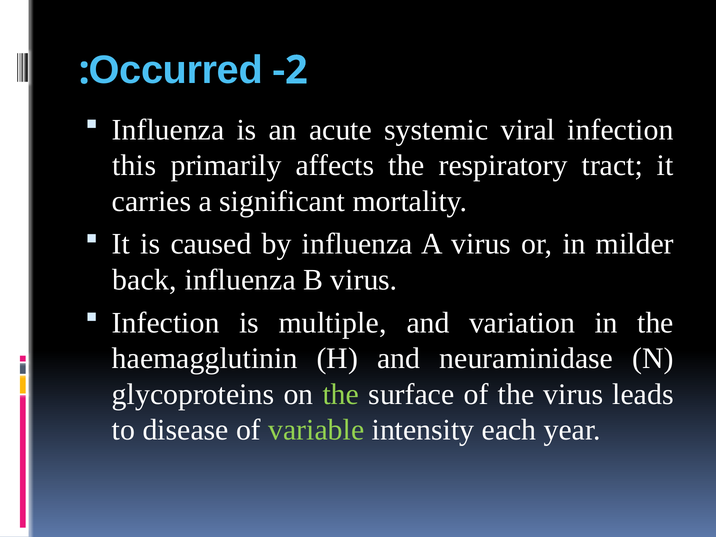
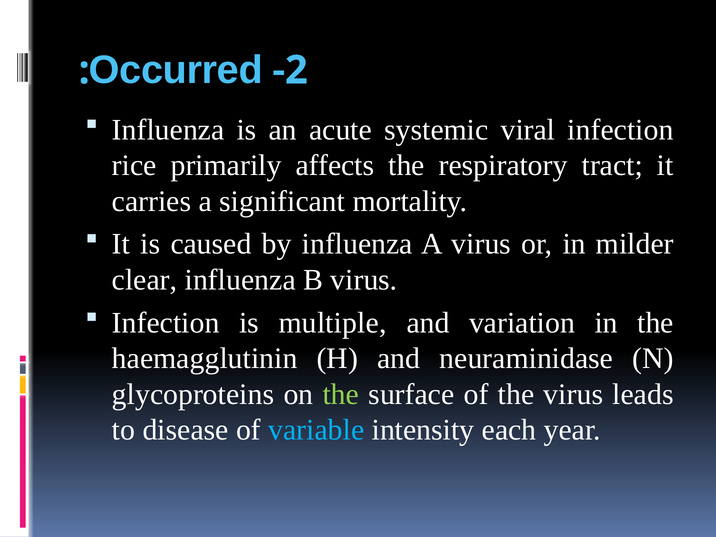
this: this -> rice
back: back -> clear
variable colour: light green -> light blue
